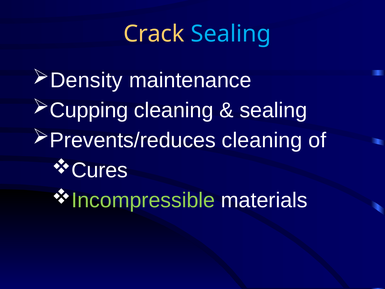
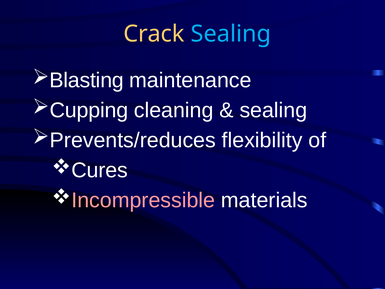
Density: Density -> Blasting
Prevents/reduces cleaning: cleaning -> flexibility
Incompressible colour: light green -> pink
